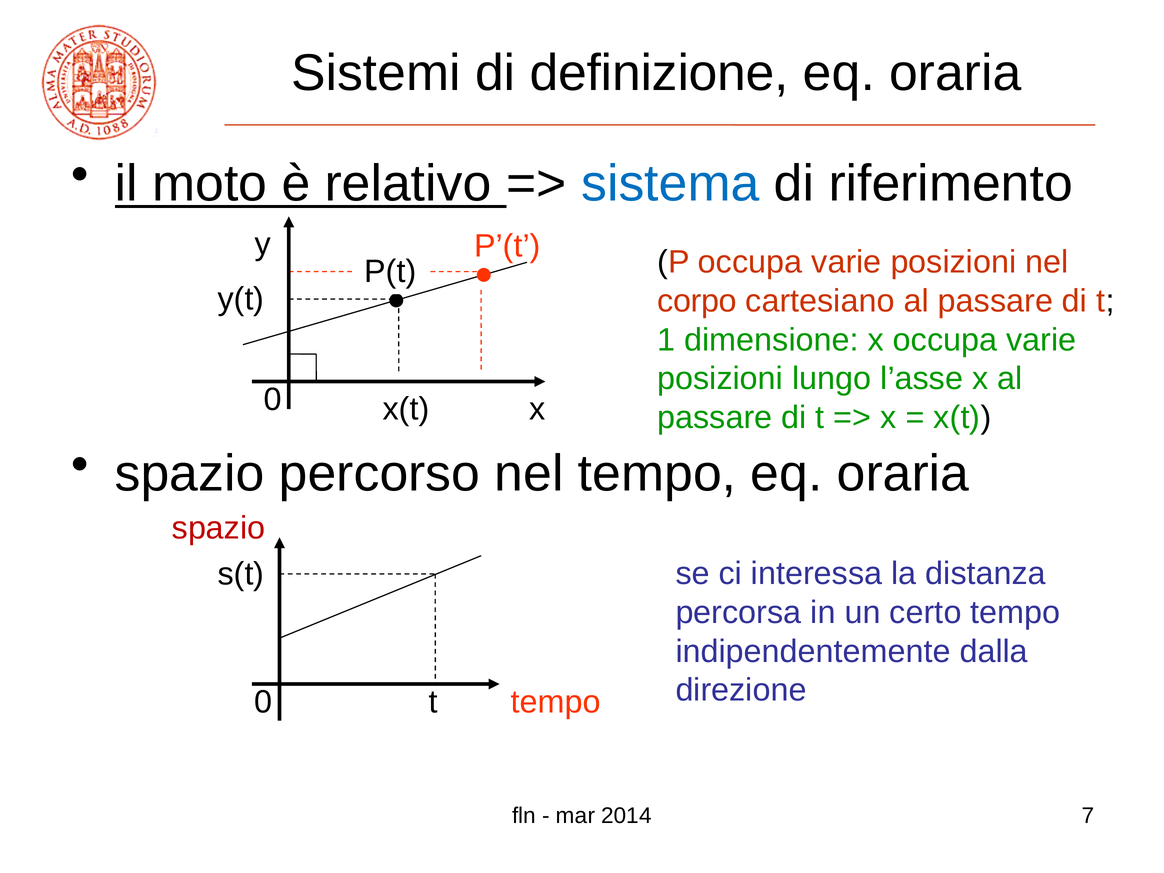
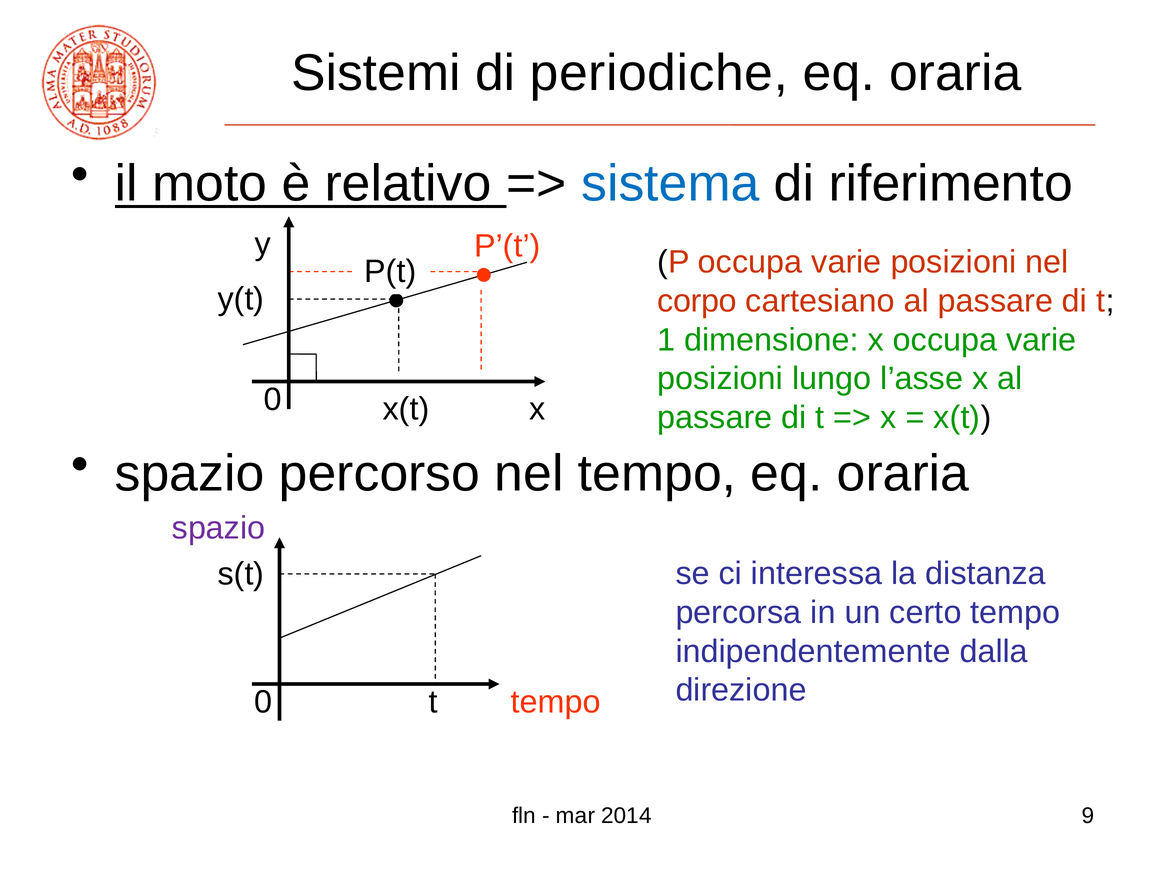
definizione: definizione -> periodiche
spazio at (219, 528) colour: red -> purple
7: 7 -> 9
